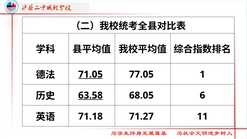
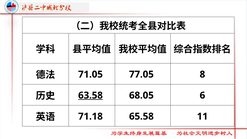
71.05 underline: present -> none
1: 1 -> 8
71.27: 71.27 -> 65.58
